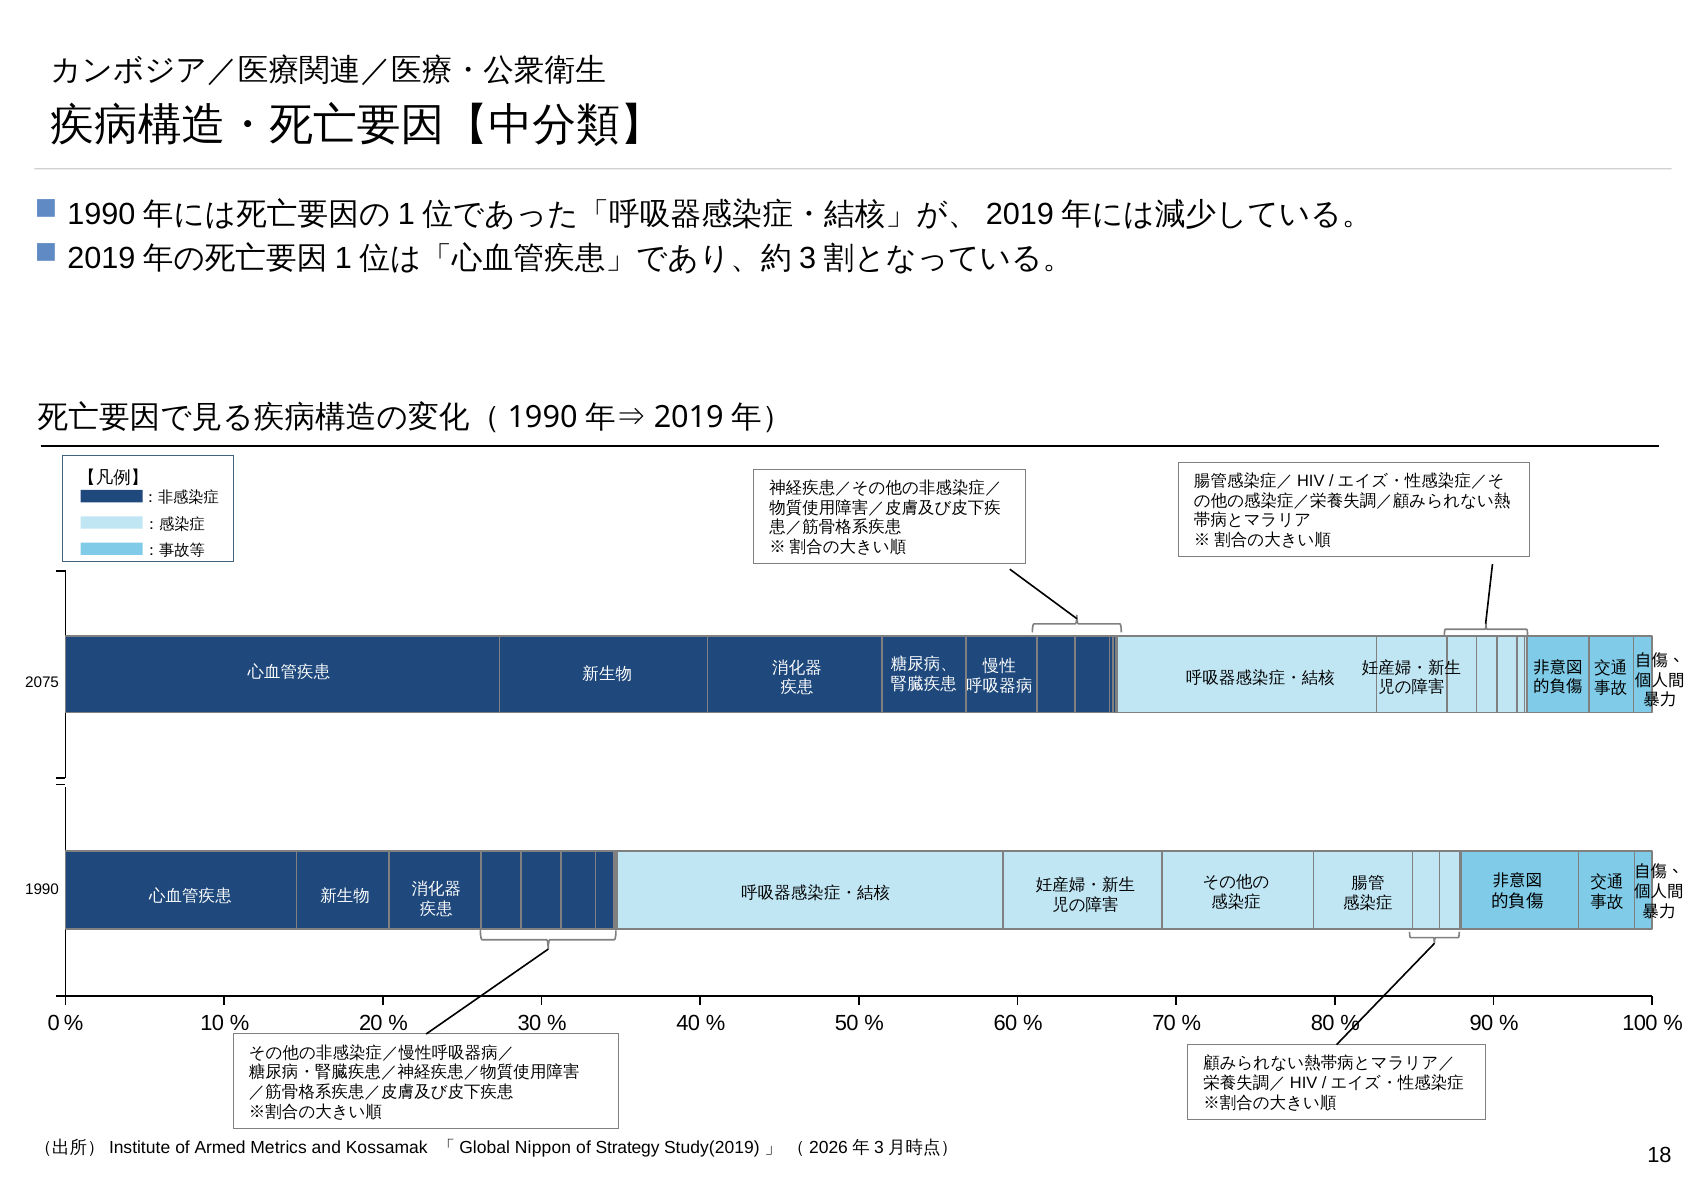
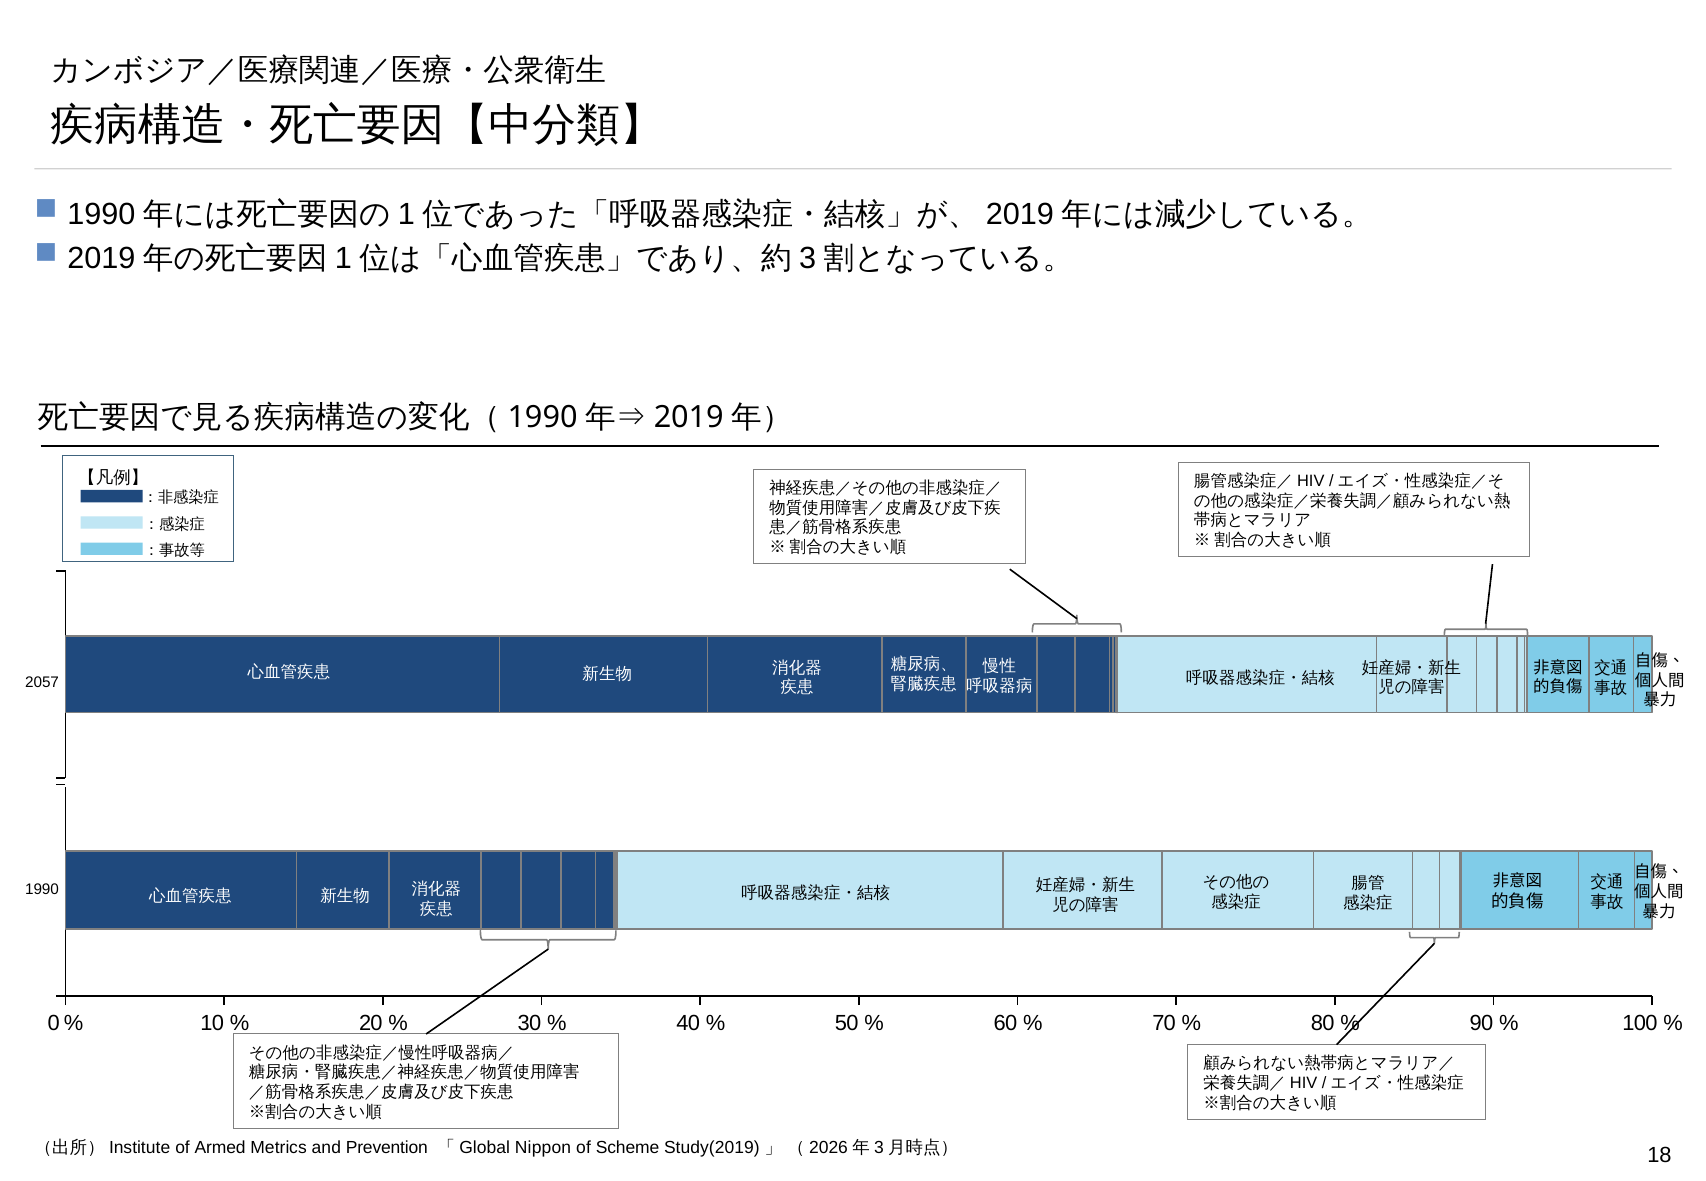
2075: 2075 -> 2057
Kossamak: Kossamak -> Prevention
Strategy: Strategy -> Scheme
